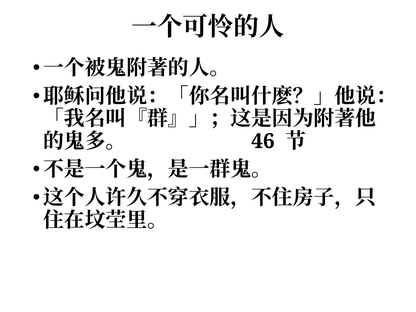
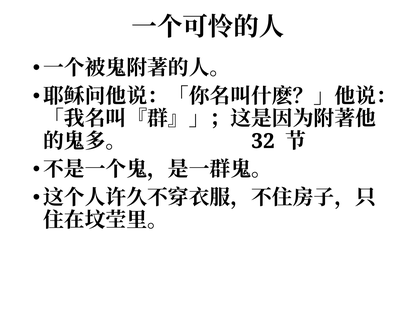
46: 46 -> 32
